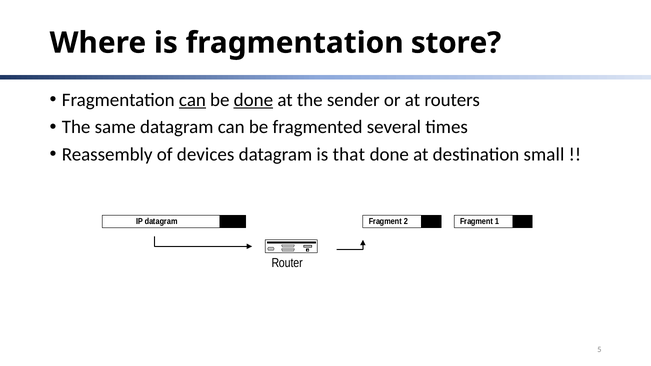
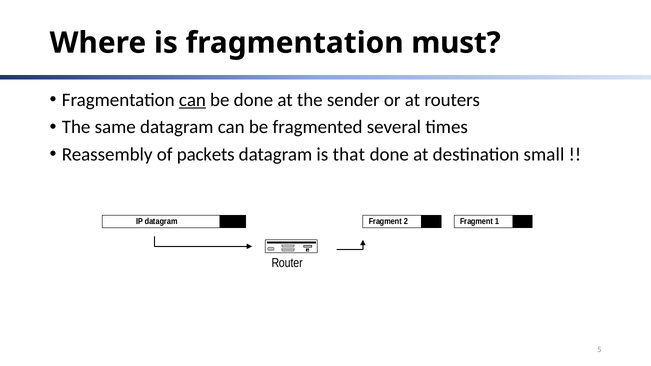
store: store -> must
done at (253, 100) underline: present -> none
devices: devices -> packets
